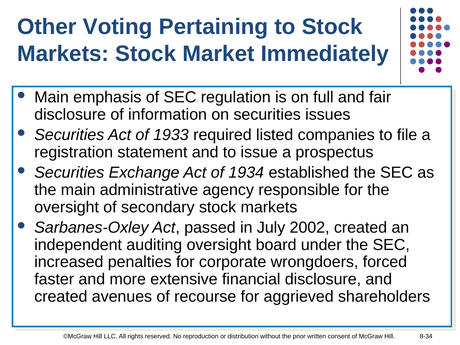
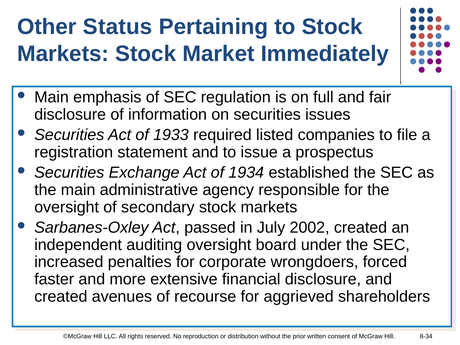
Voting: Voting -> Status
